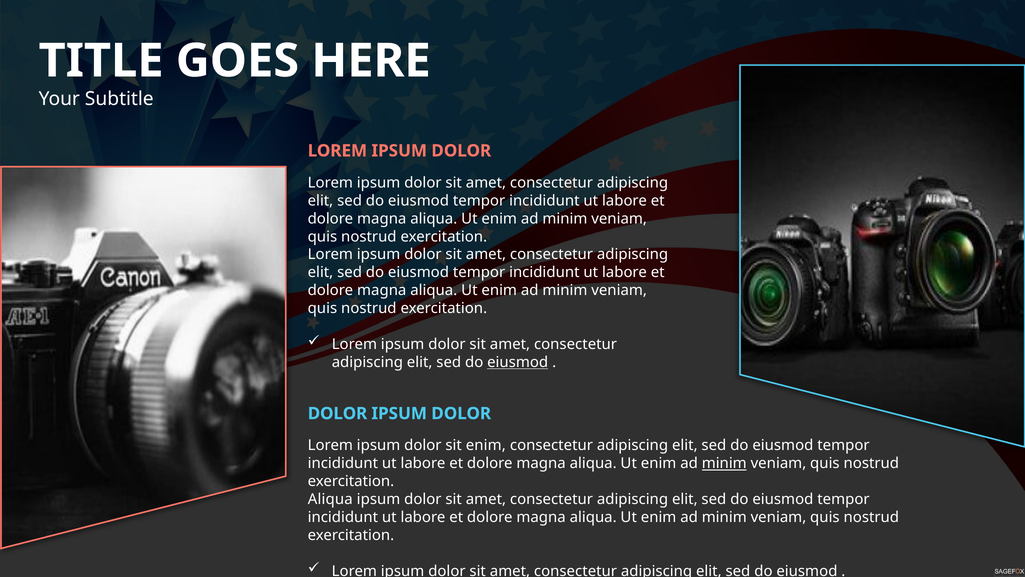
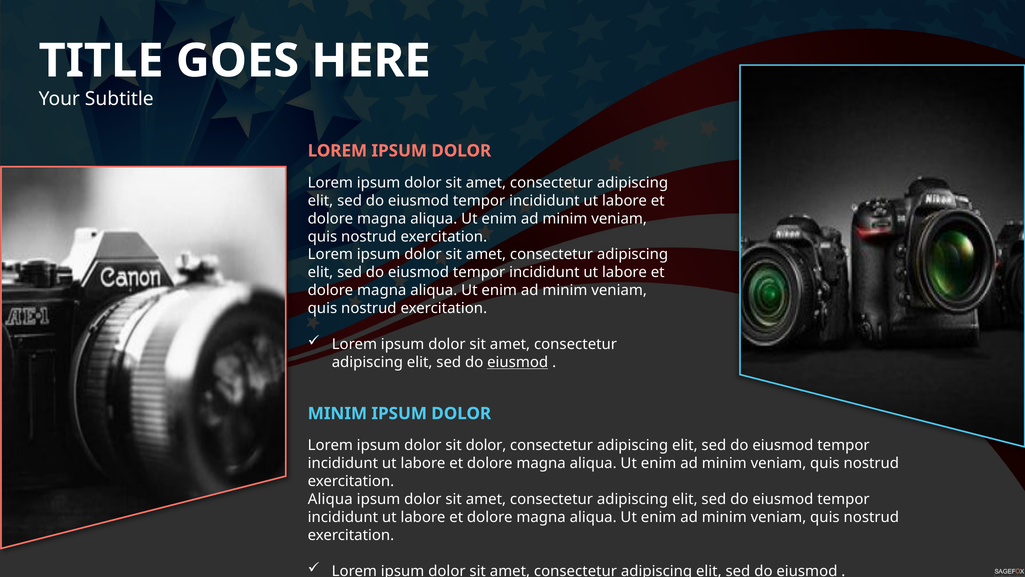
DOLOR at (337, 413): DOLOR -> MINIM
sit enim: enim -> dolor
minim at (724, 463) underline: present -> none
